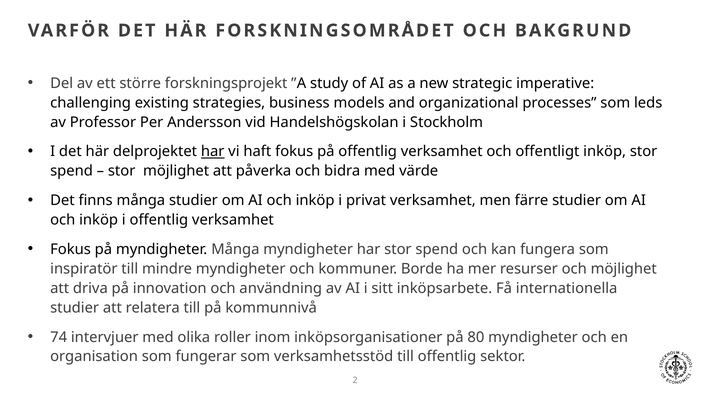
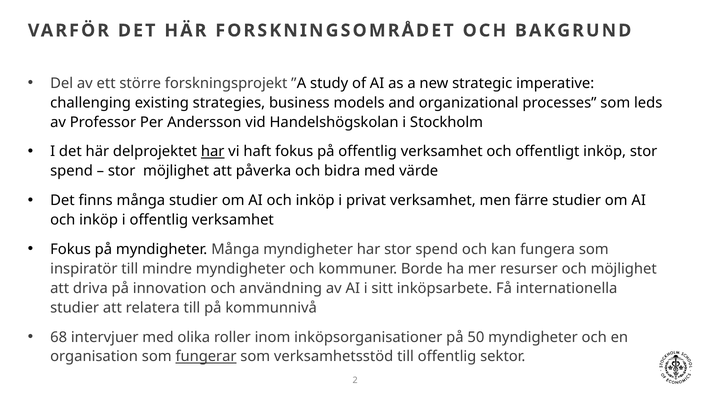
74: 74 -> 68
80: 80 -> 50
fungerar underline: none -> present
